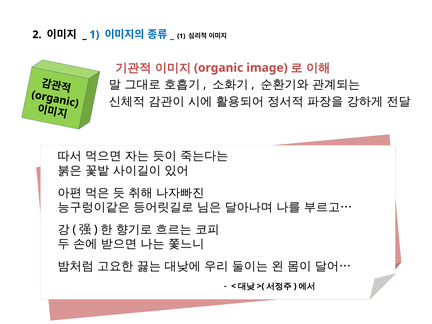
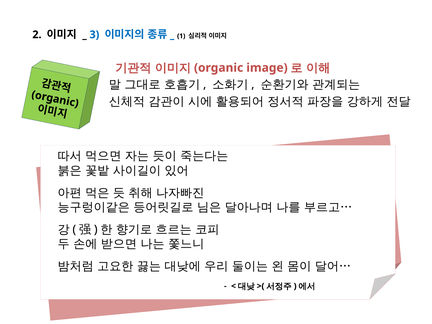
1 at (94, 35): 1 -> 3
